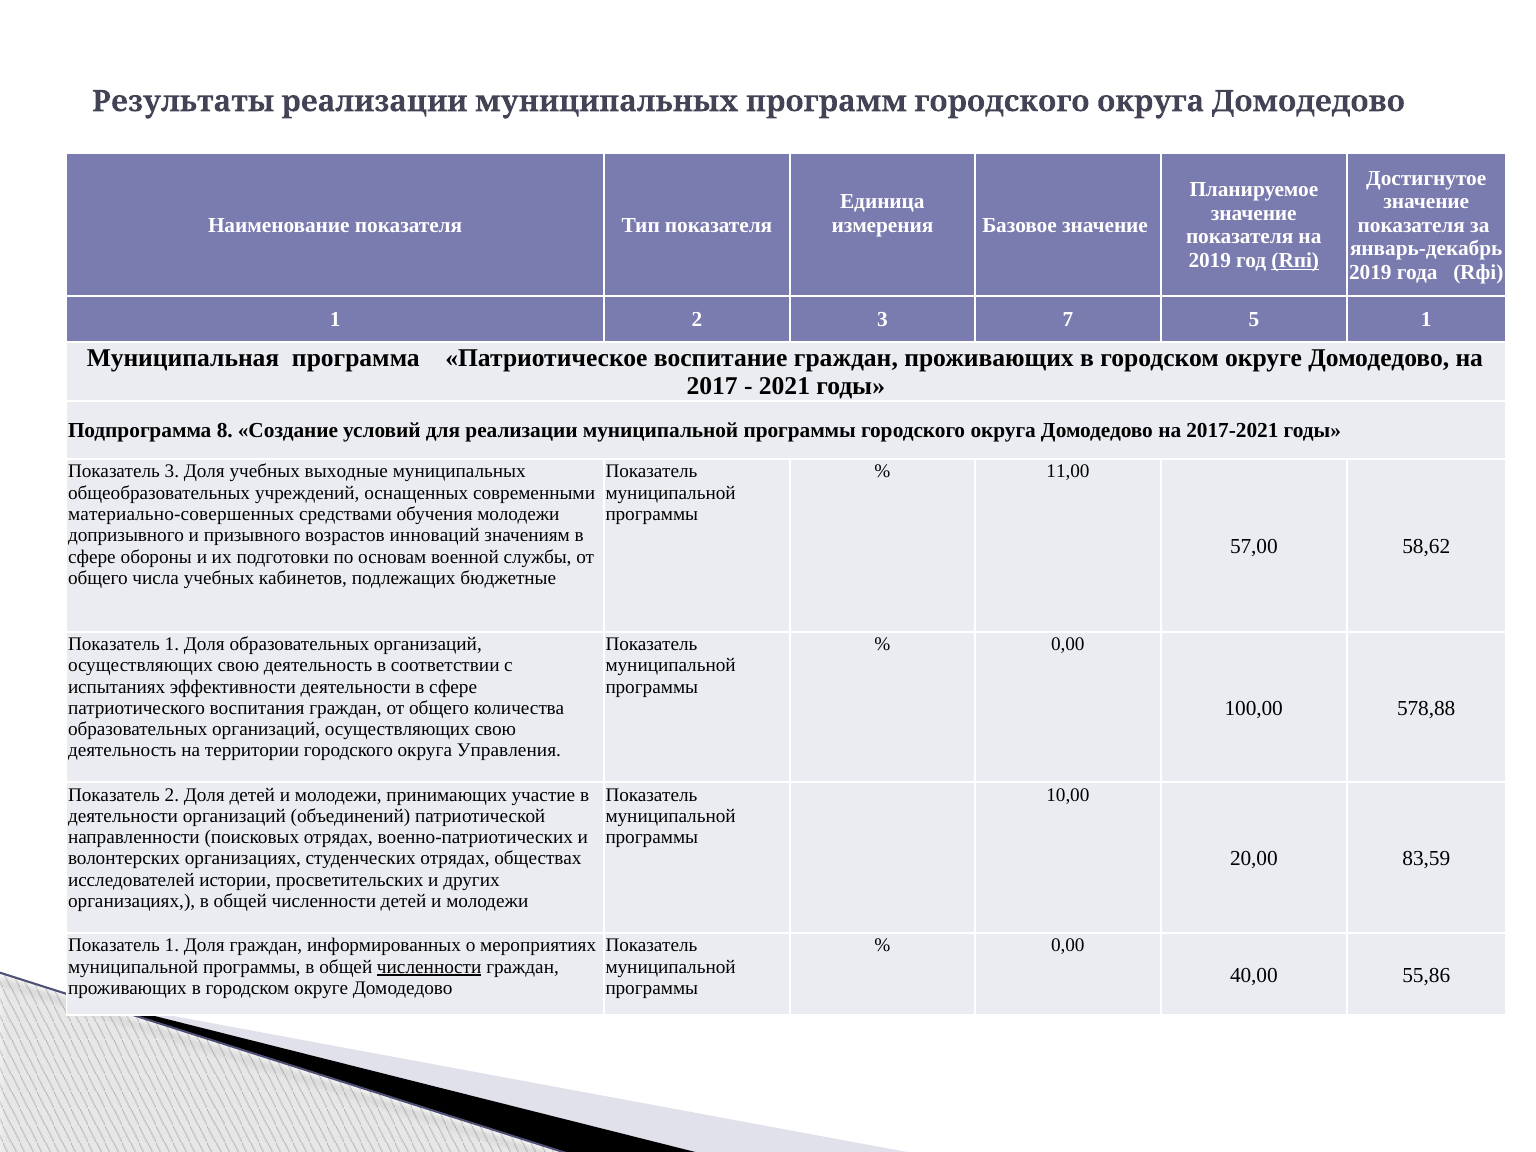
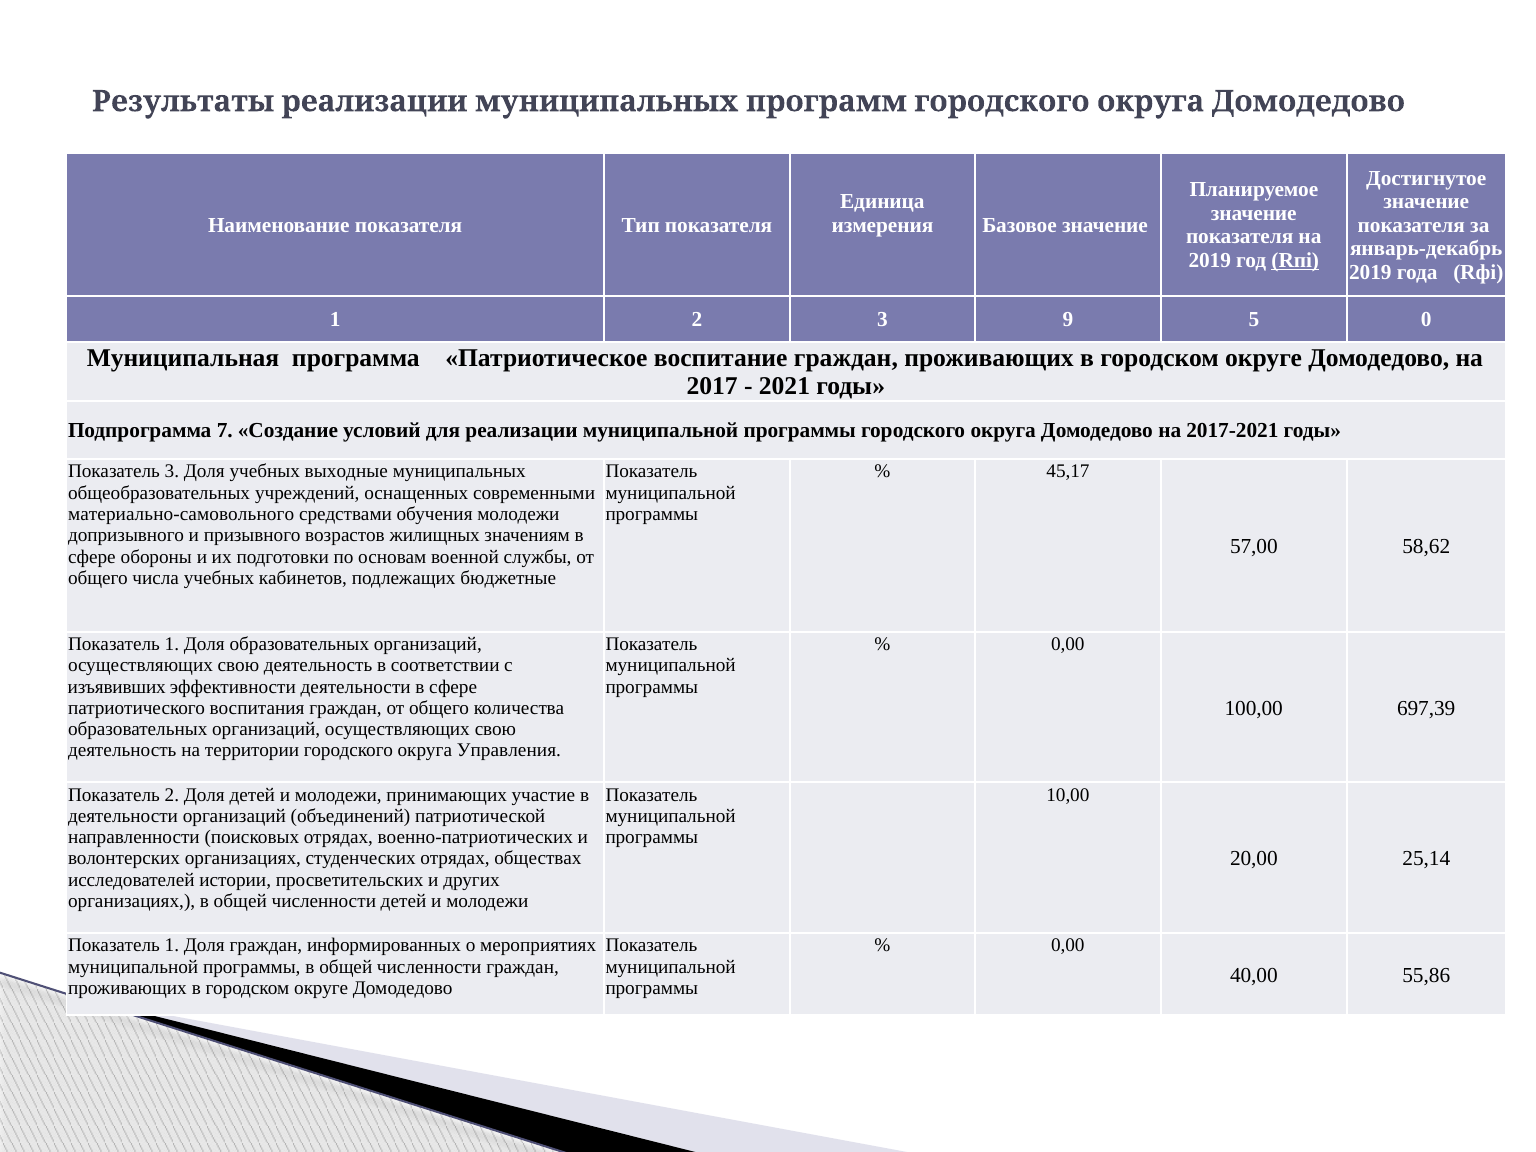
7: 7 -> 9
5 1: 1 -> 0
8: 8 -> 7
11,00: 11,00 -> 45,17
материально-совершенных: материально-совершенных -> материально-самовольного
инноваций: инноваций -> жилищных
испытаниях: испытаниях -> изъявивших
578,88: 578,88 -> 697,39
83,59: 83,59 -> 25,14
численности at (429, 967) underline: present -> none
